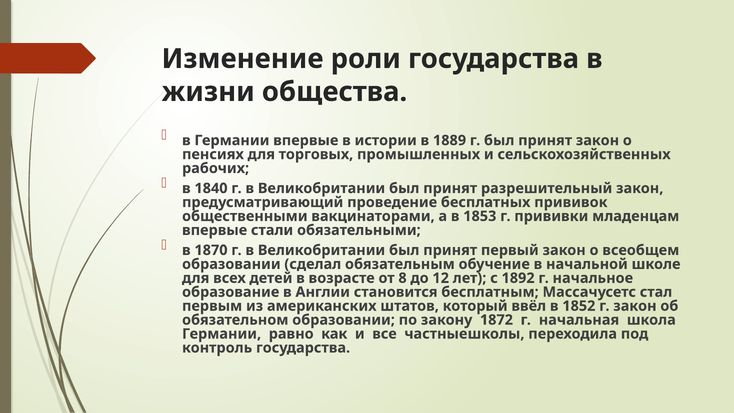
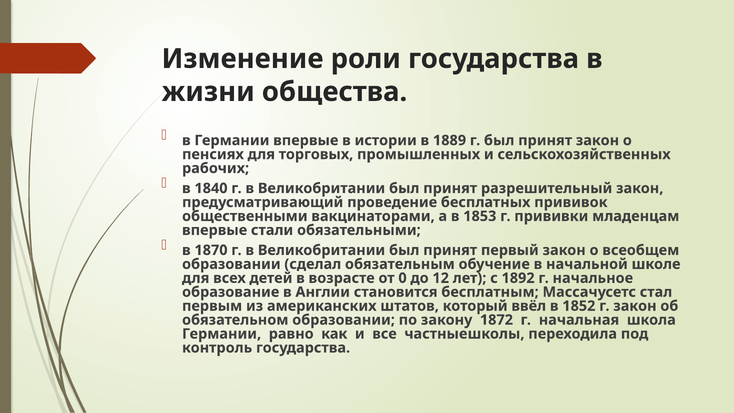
8: 8 -> 0
